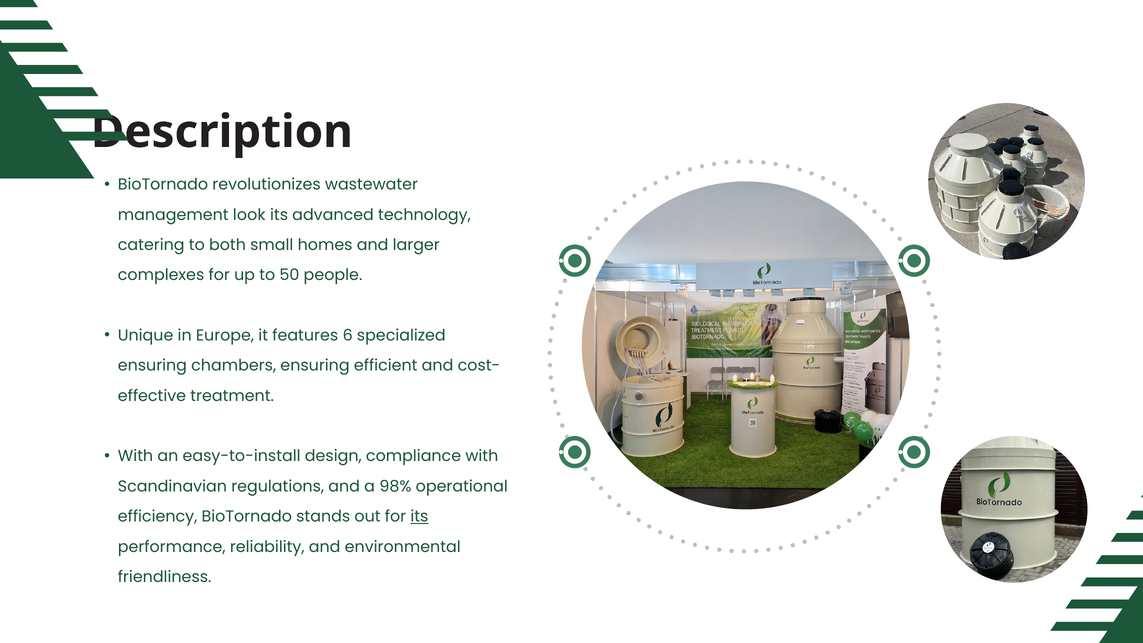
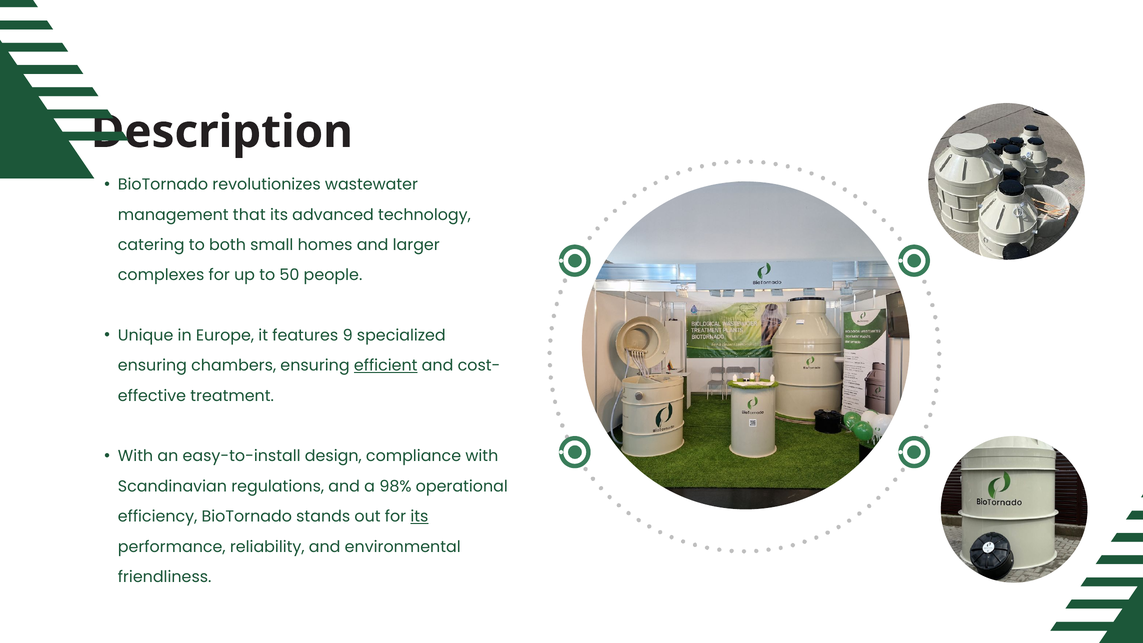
look: look -> that
6: 6 -> 9
efficient underline: none -> present
